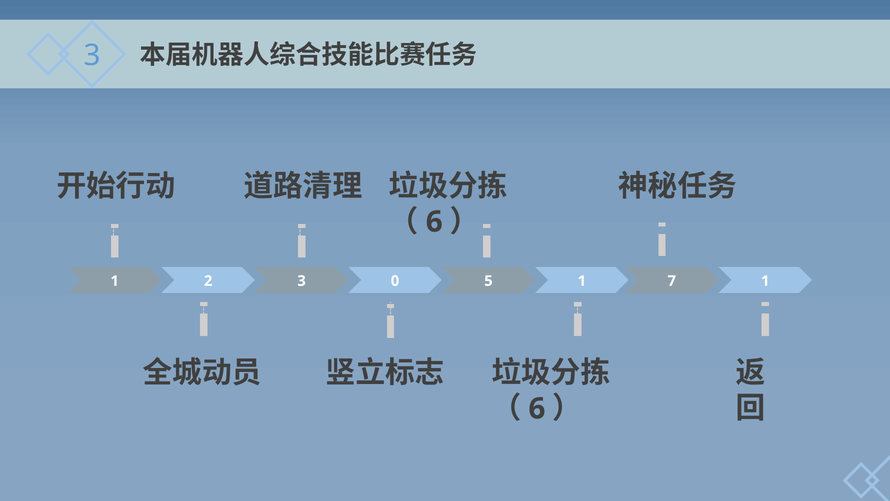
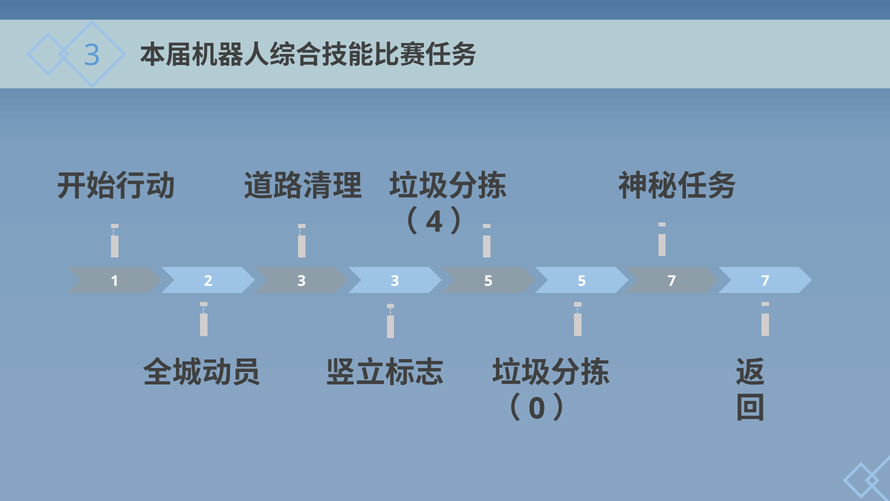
6 at (434, 222): 6 -> 4
3 0: 0 -> 3
5 1: 1 -> 5
7 1: 1 -> 7
6 at (537, 408): 6 -> 0
